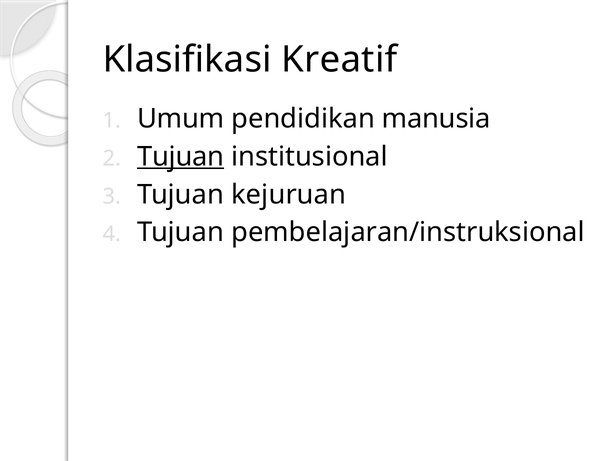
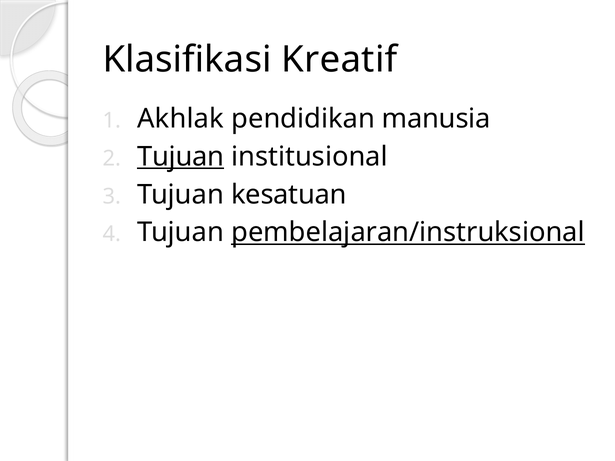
Umum: Umum -> Akhlak
kejuruan: kejuruan -> kesatuan
pembelajaran/instruksional underline: none -> present
